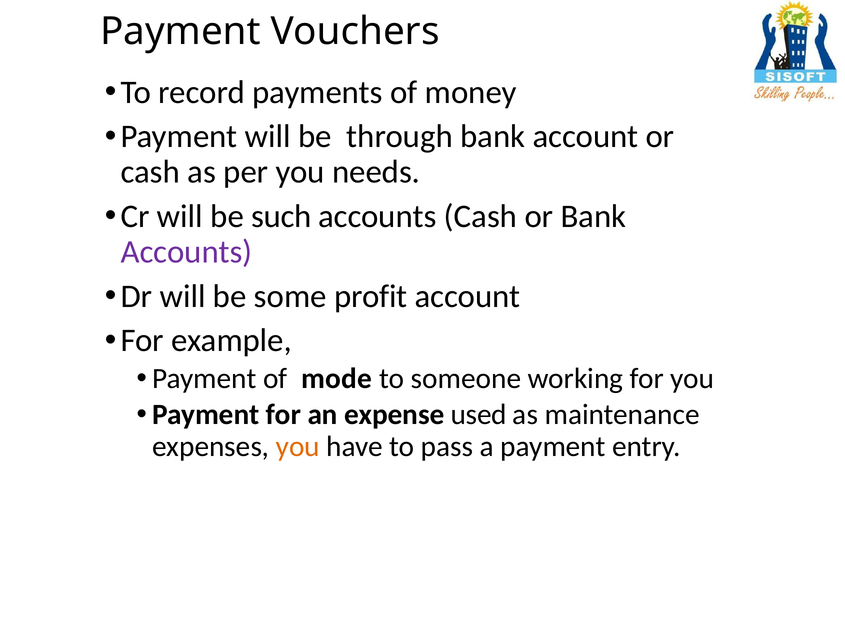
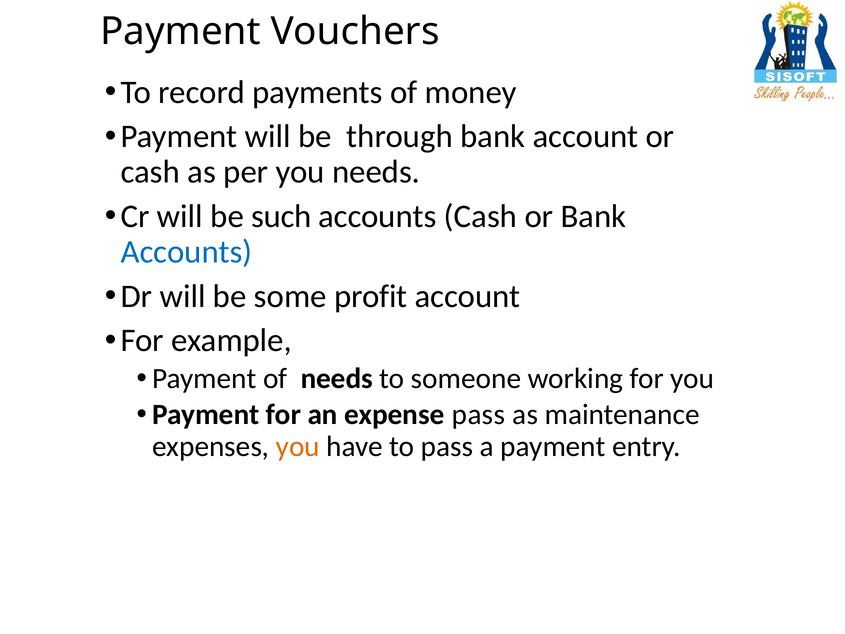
Accounts at (186, 252) colour: purple -> blue
of mode: mode -> needs
expense used: used -> pass
